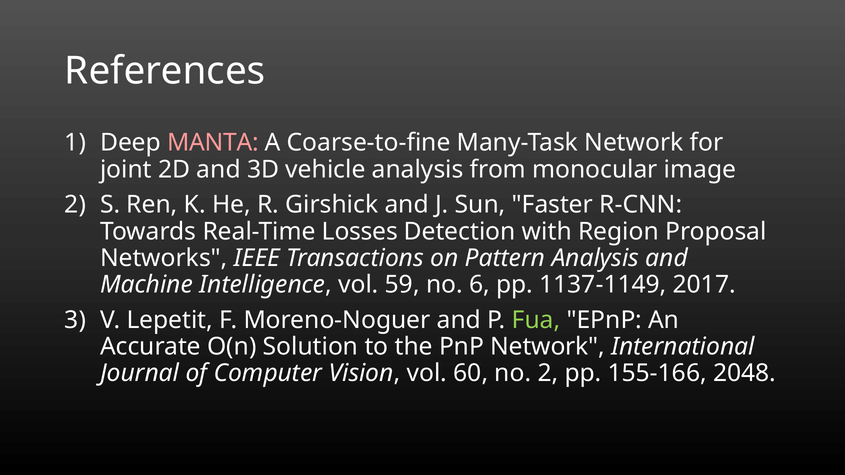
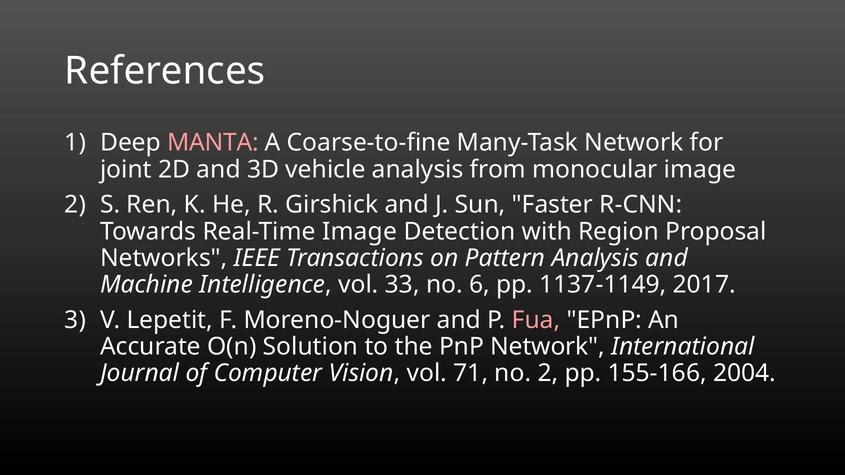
Real-Time Losses: Losses -> Image
59: 59 -> 33
Fua colour: light green -> pink
60: 60 -> 71
2048: 2048 -> 2004
